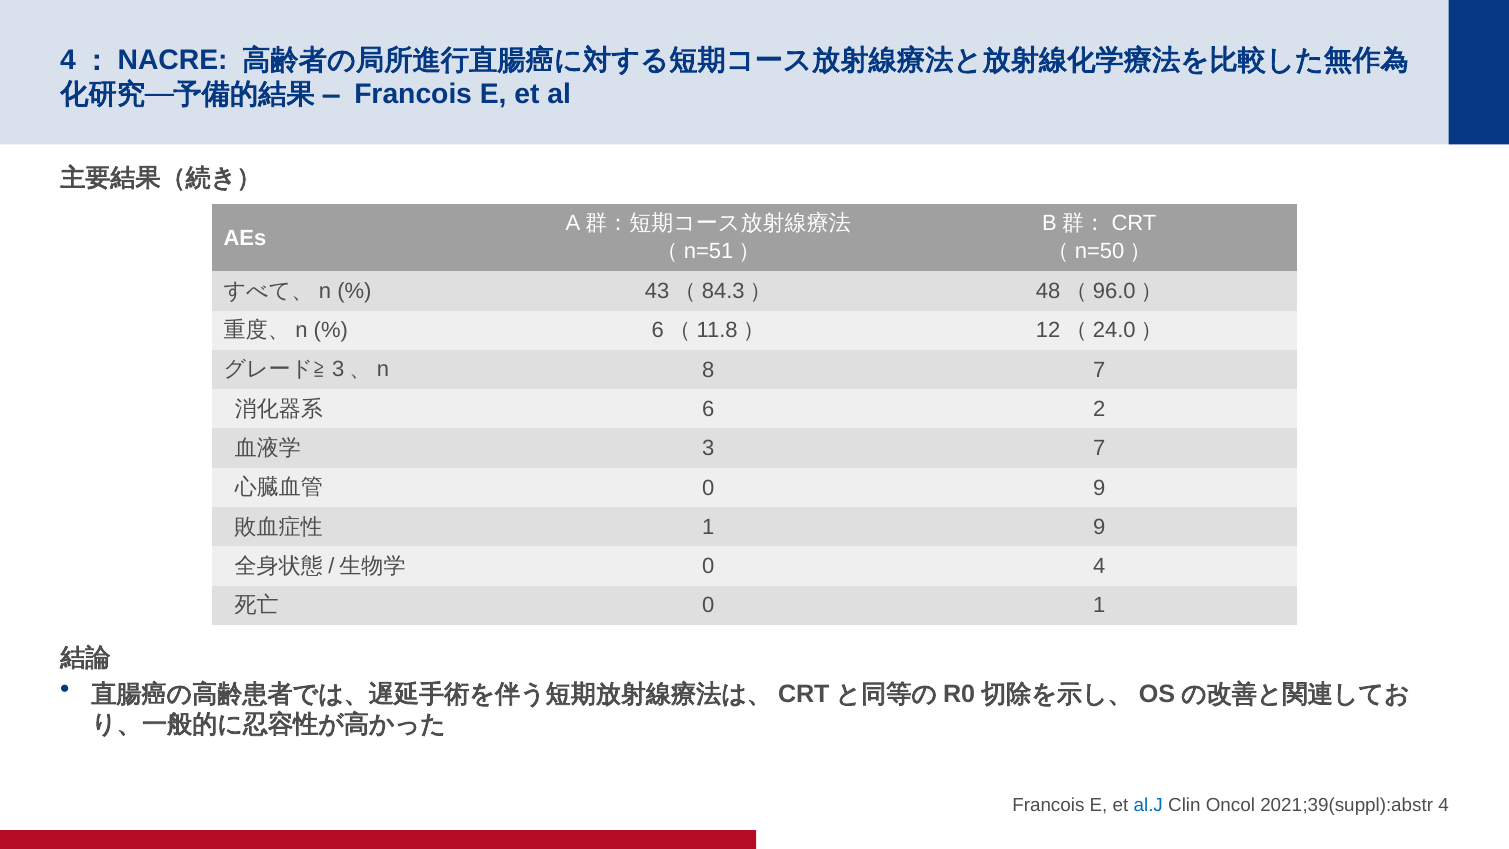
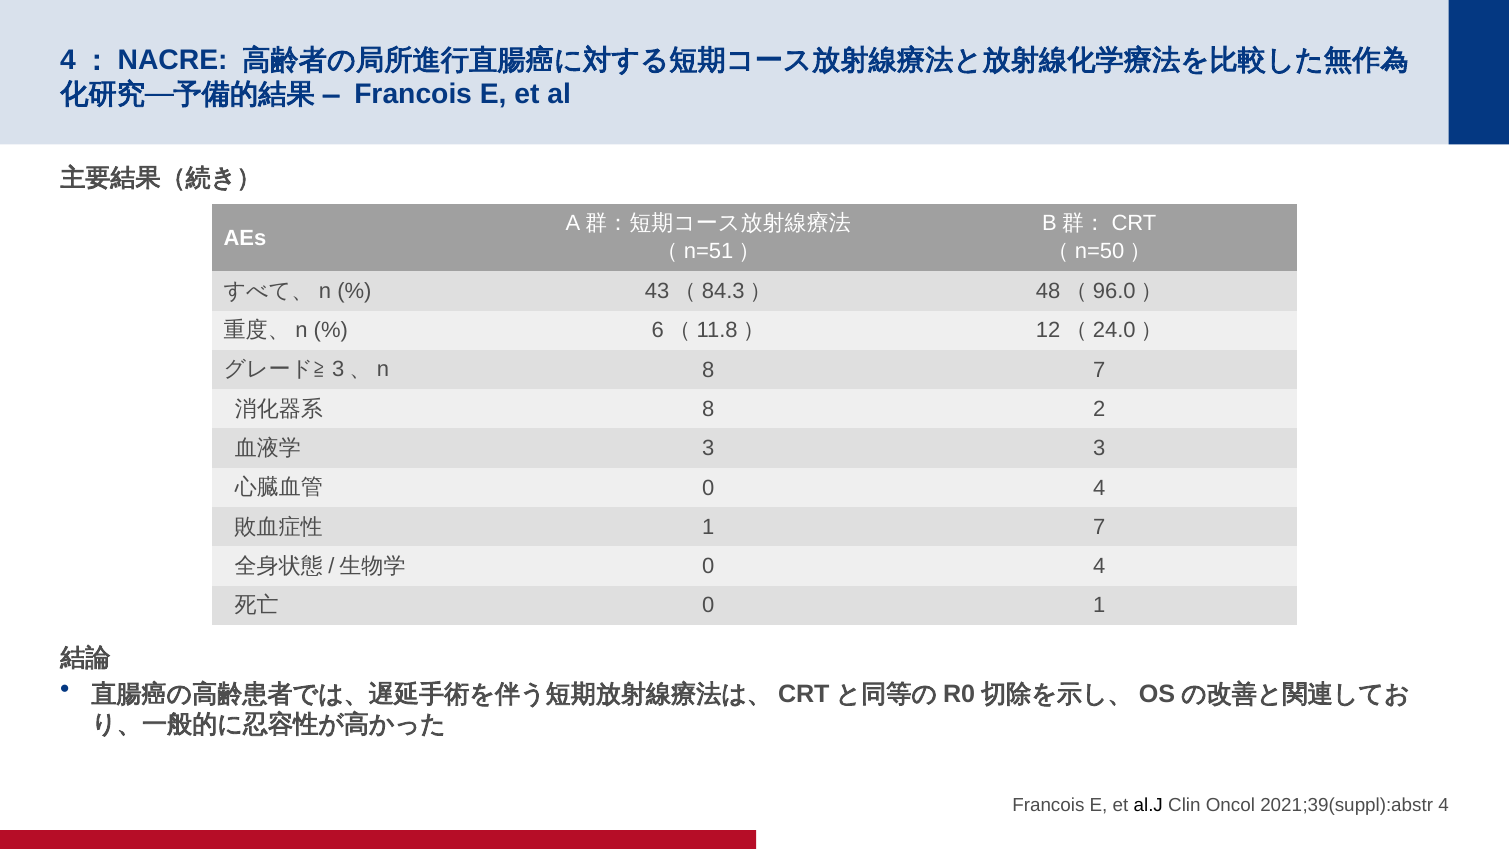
6 at (708, 409): 6 -> 8
3 7: 7 -> 3
9 at (1099, 488): 9 -> 4
1 9: 9 -> 7
al.J colour: blue -> black
